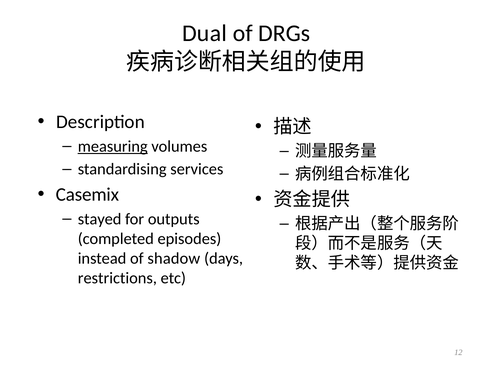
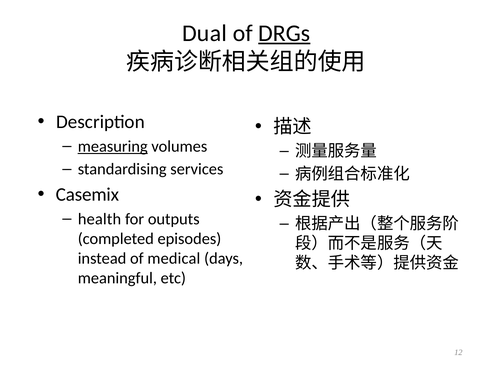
DRGs underline: none -> present
stayed: stayed -> health
shadow: shadow -> medical
restrictions: restrictions -> meaningful
